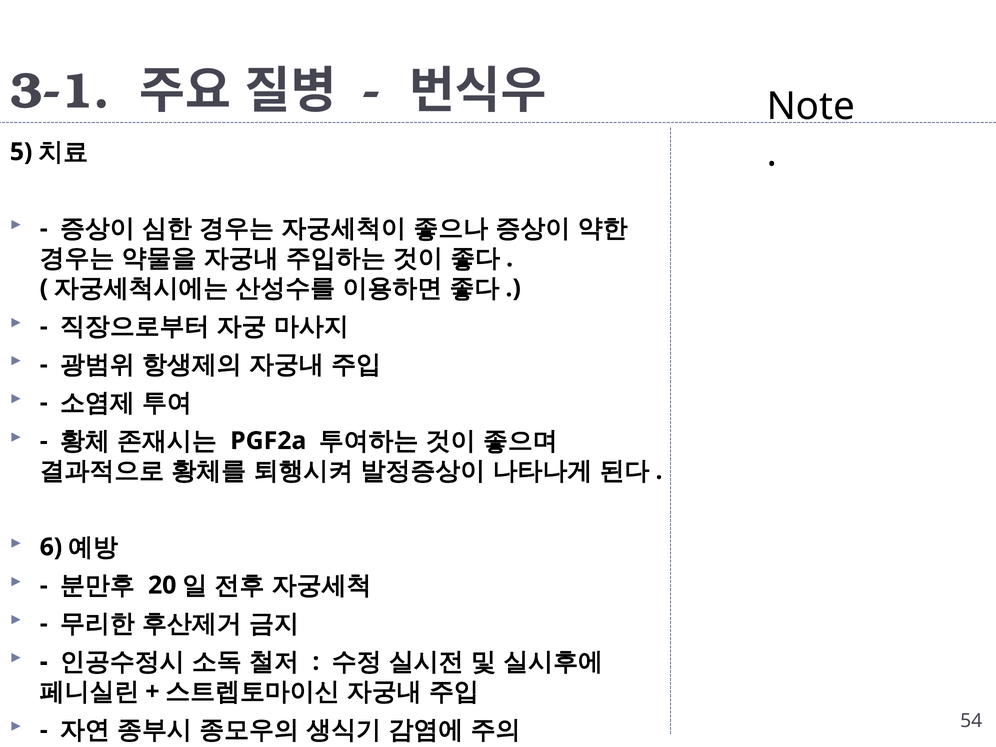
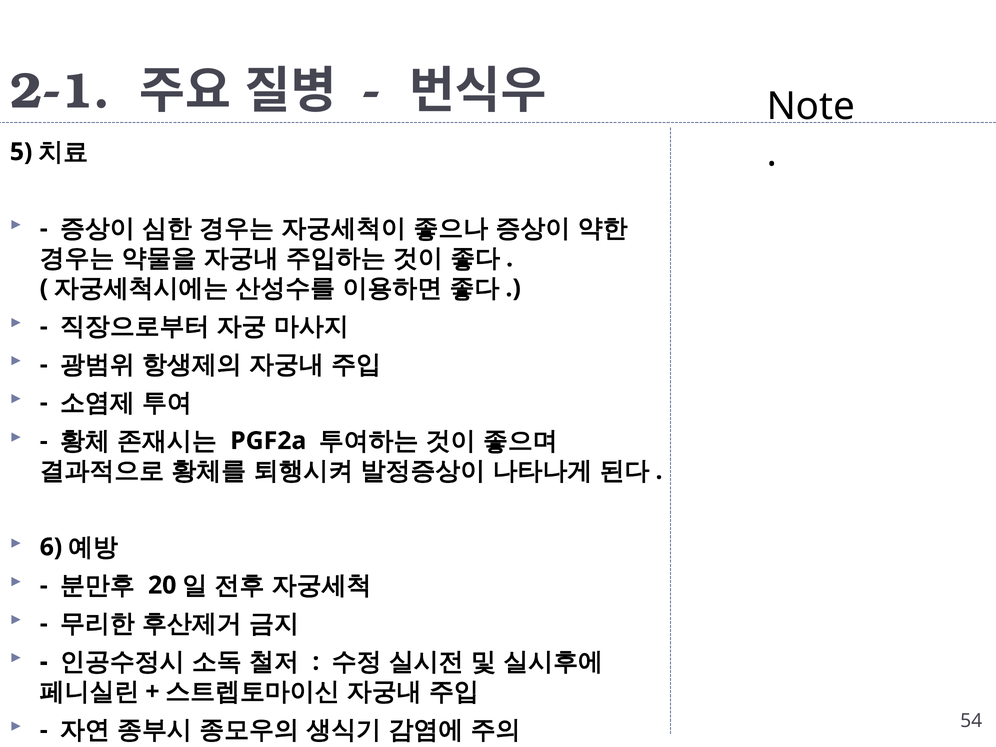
3-1: 3-1 -> 2-1
